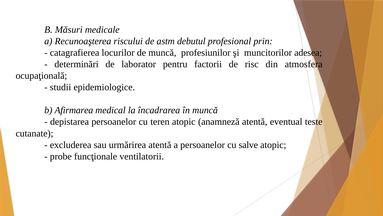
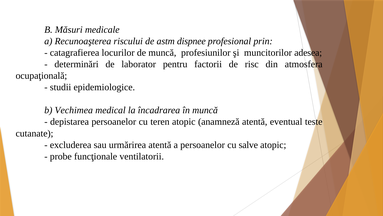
debutul: debutul -> dispnee
Afirmarea: Afirmarea -> Vechimea
